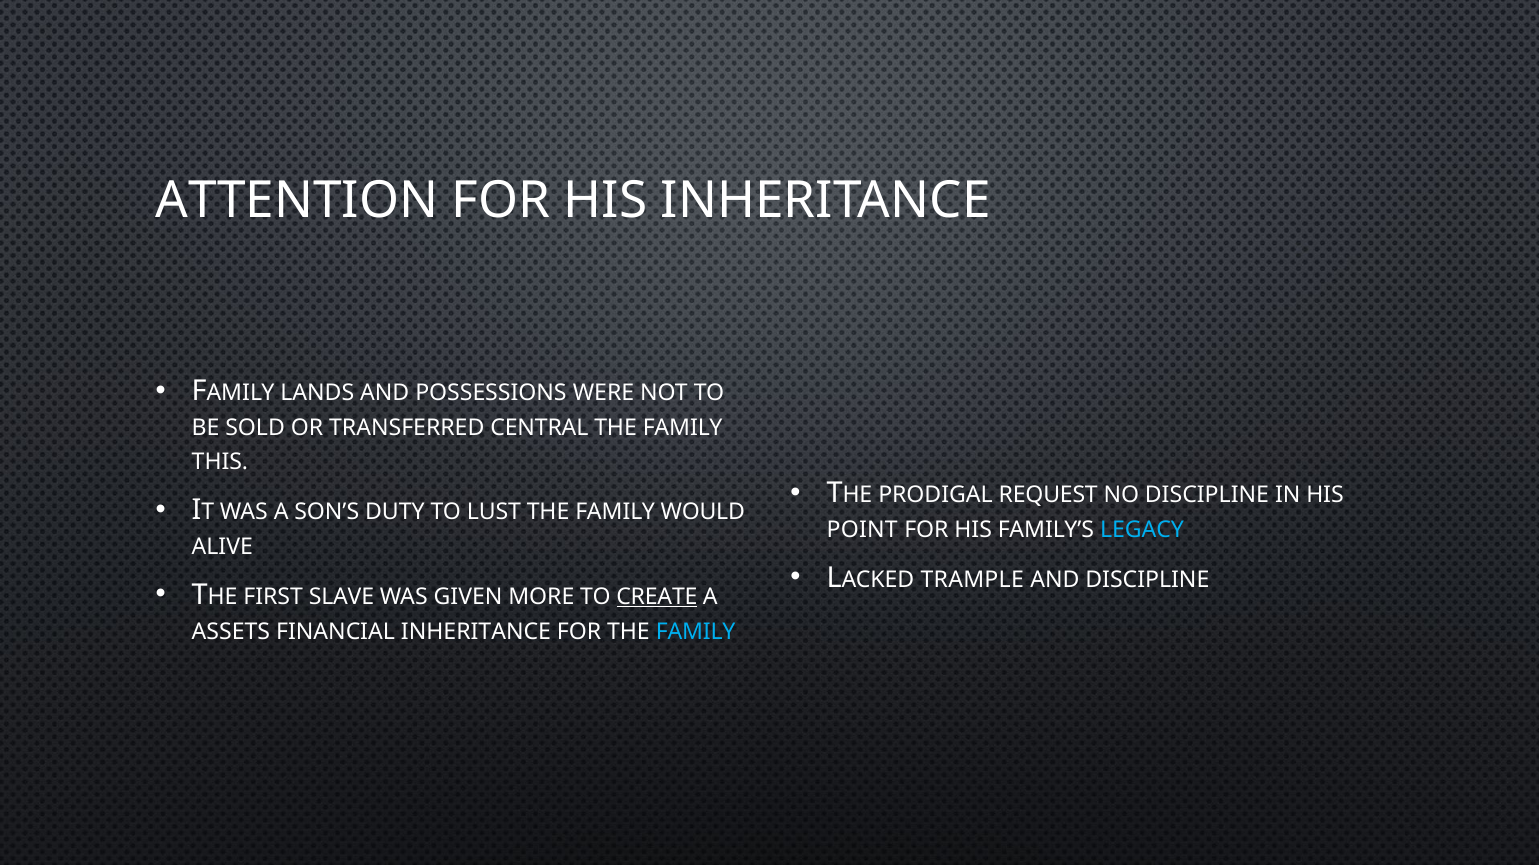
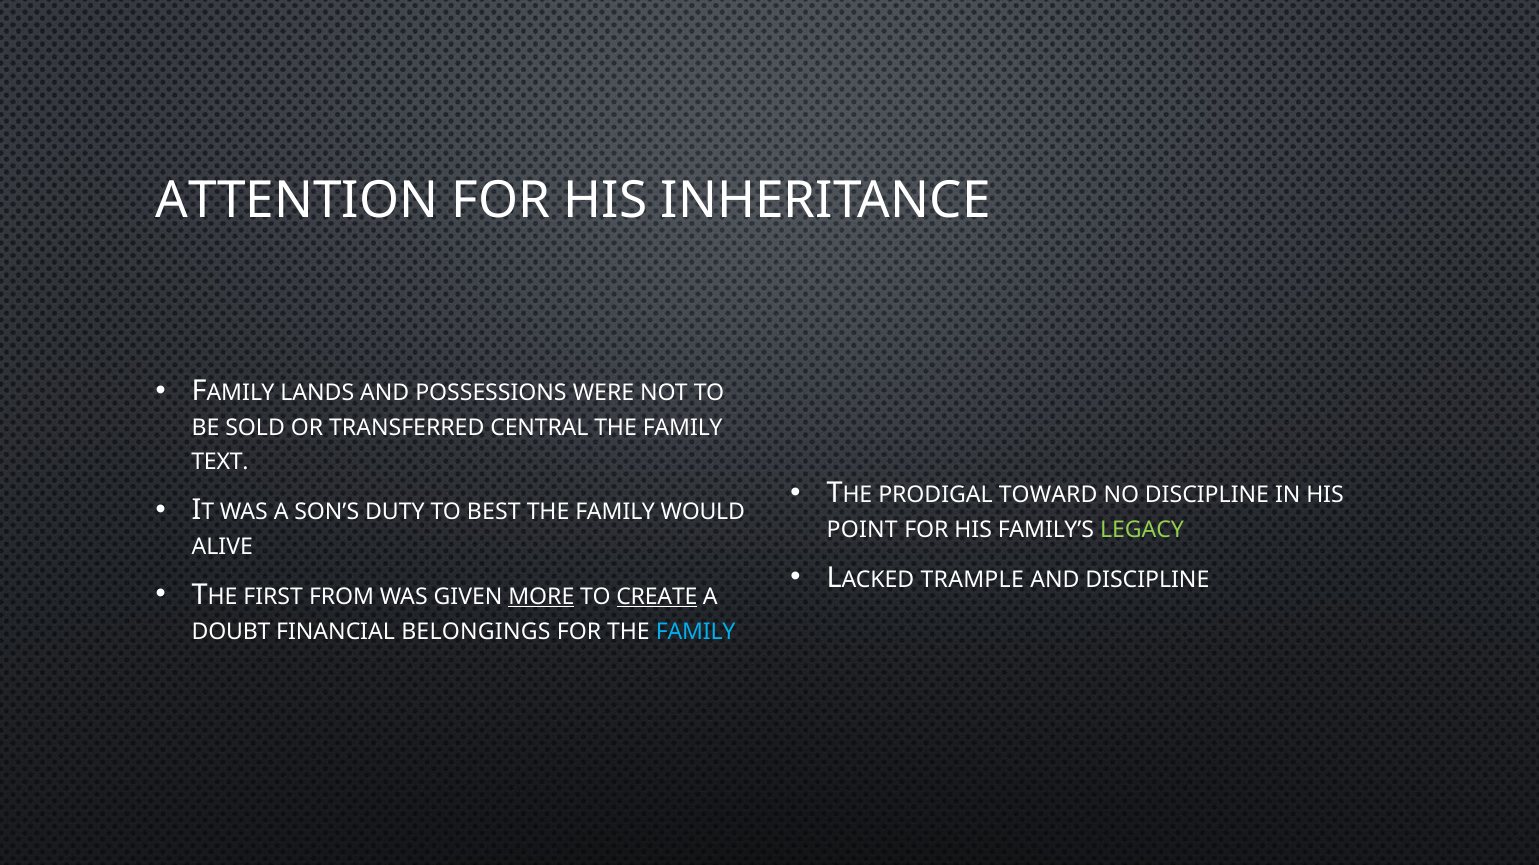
THIS: THIS -> TEXT
REQUEST: REQUEST -> TOWARD
LUST: LUST -> BEST
LEGACY colour: light blue -> light green
SLAVE: SLAVE -> FROM
MORE underline: none -> present
ASSETS: ASSETS -> DOUBT
FINANCIAL INHERITANCE: INHERITANCE -> BELONGINGS
